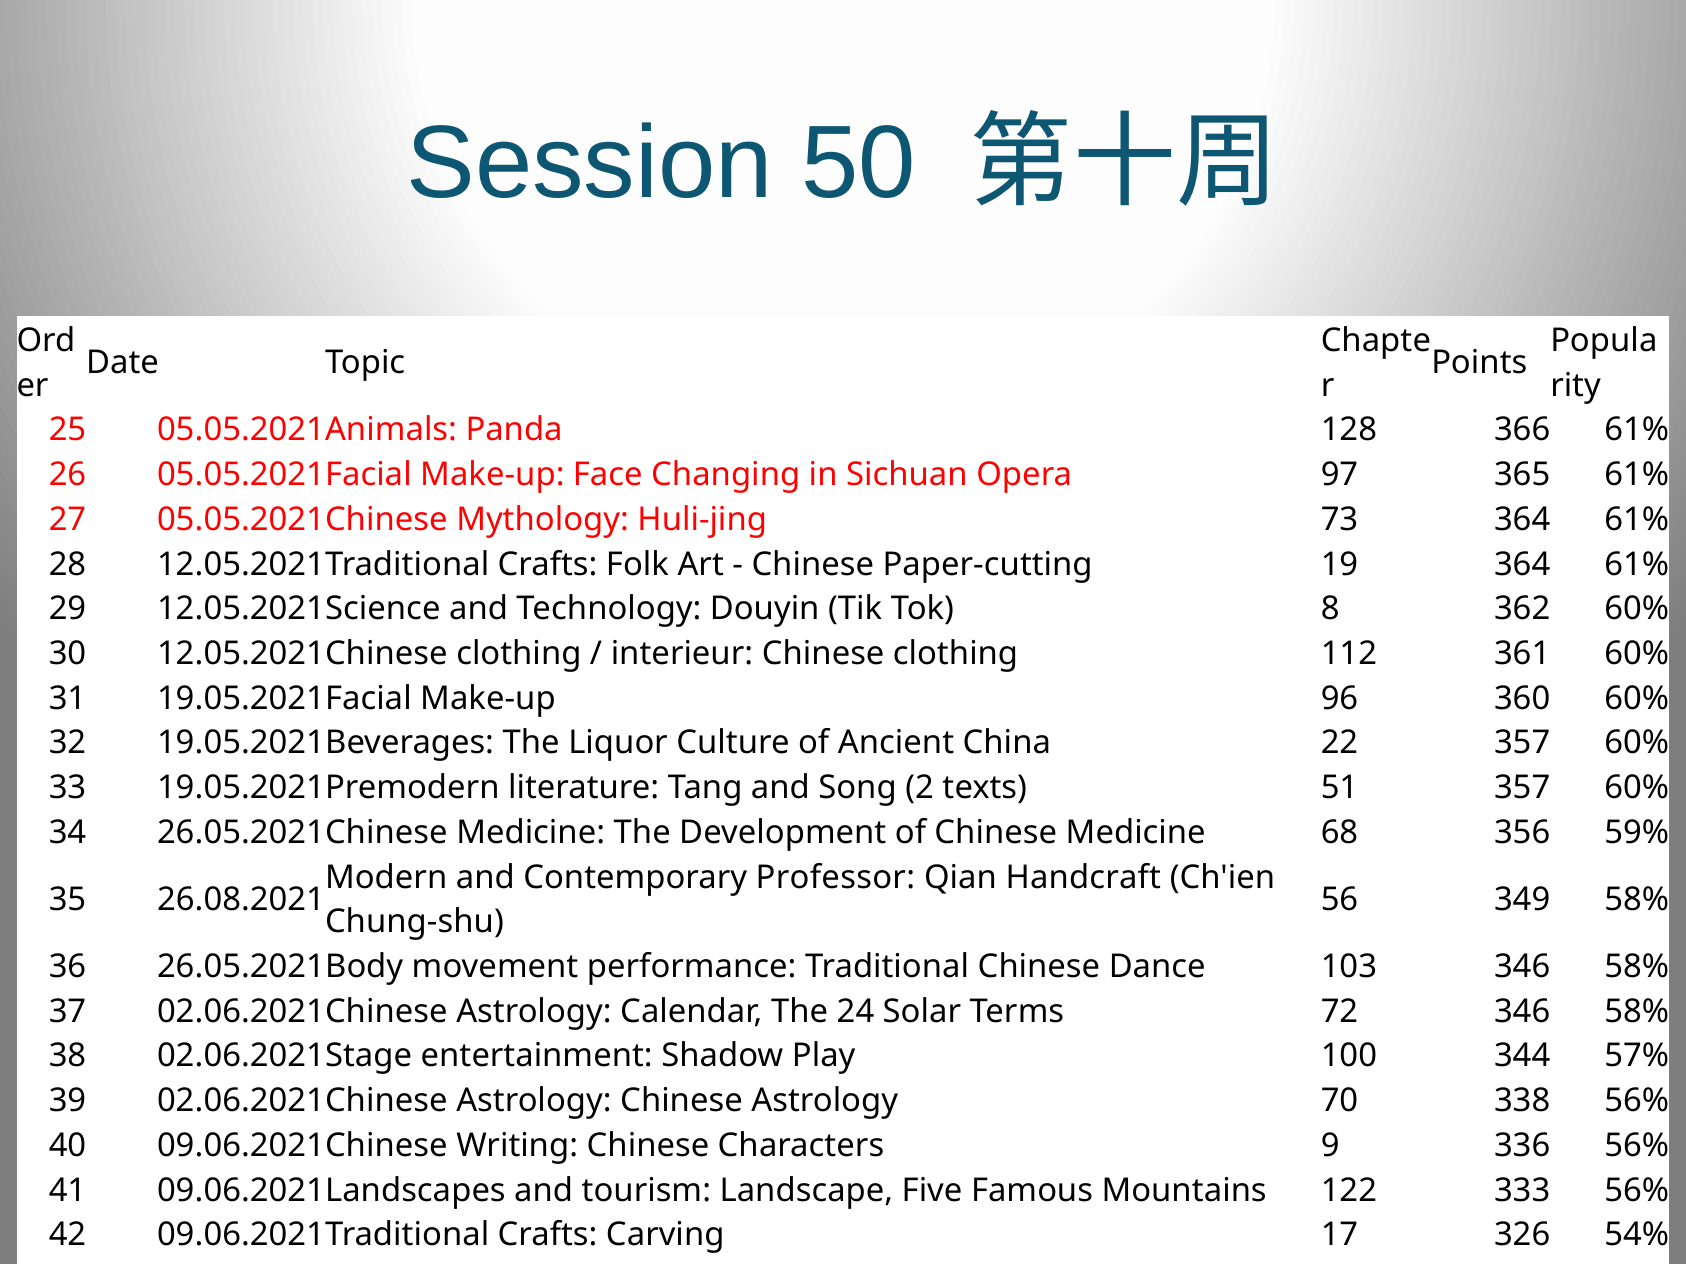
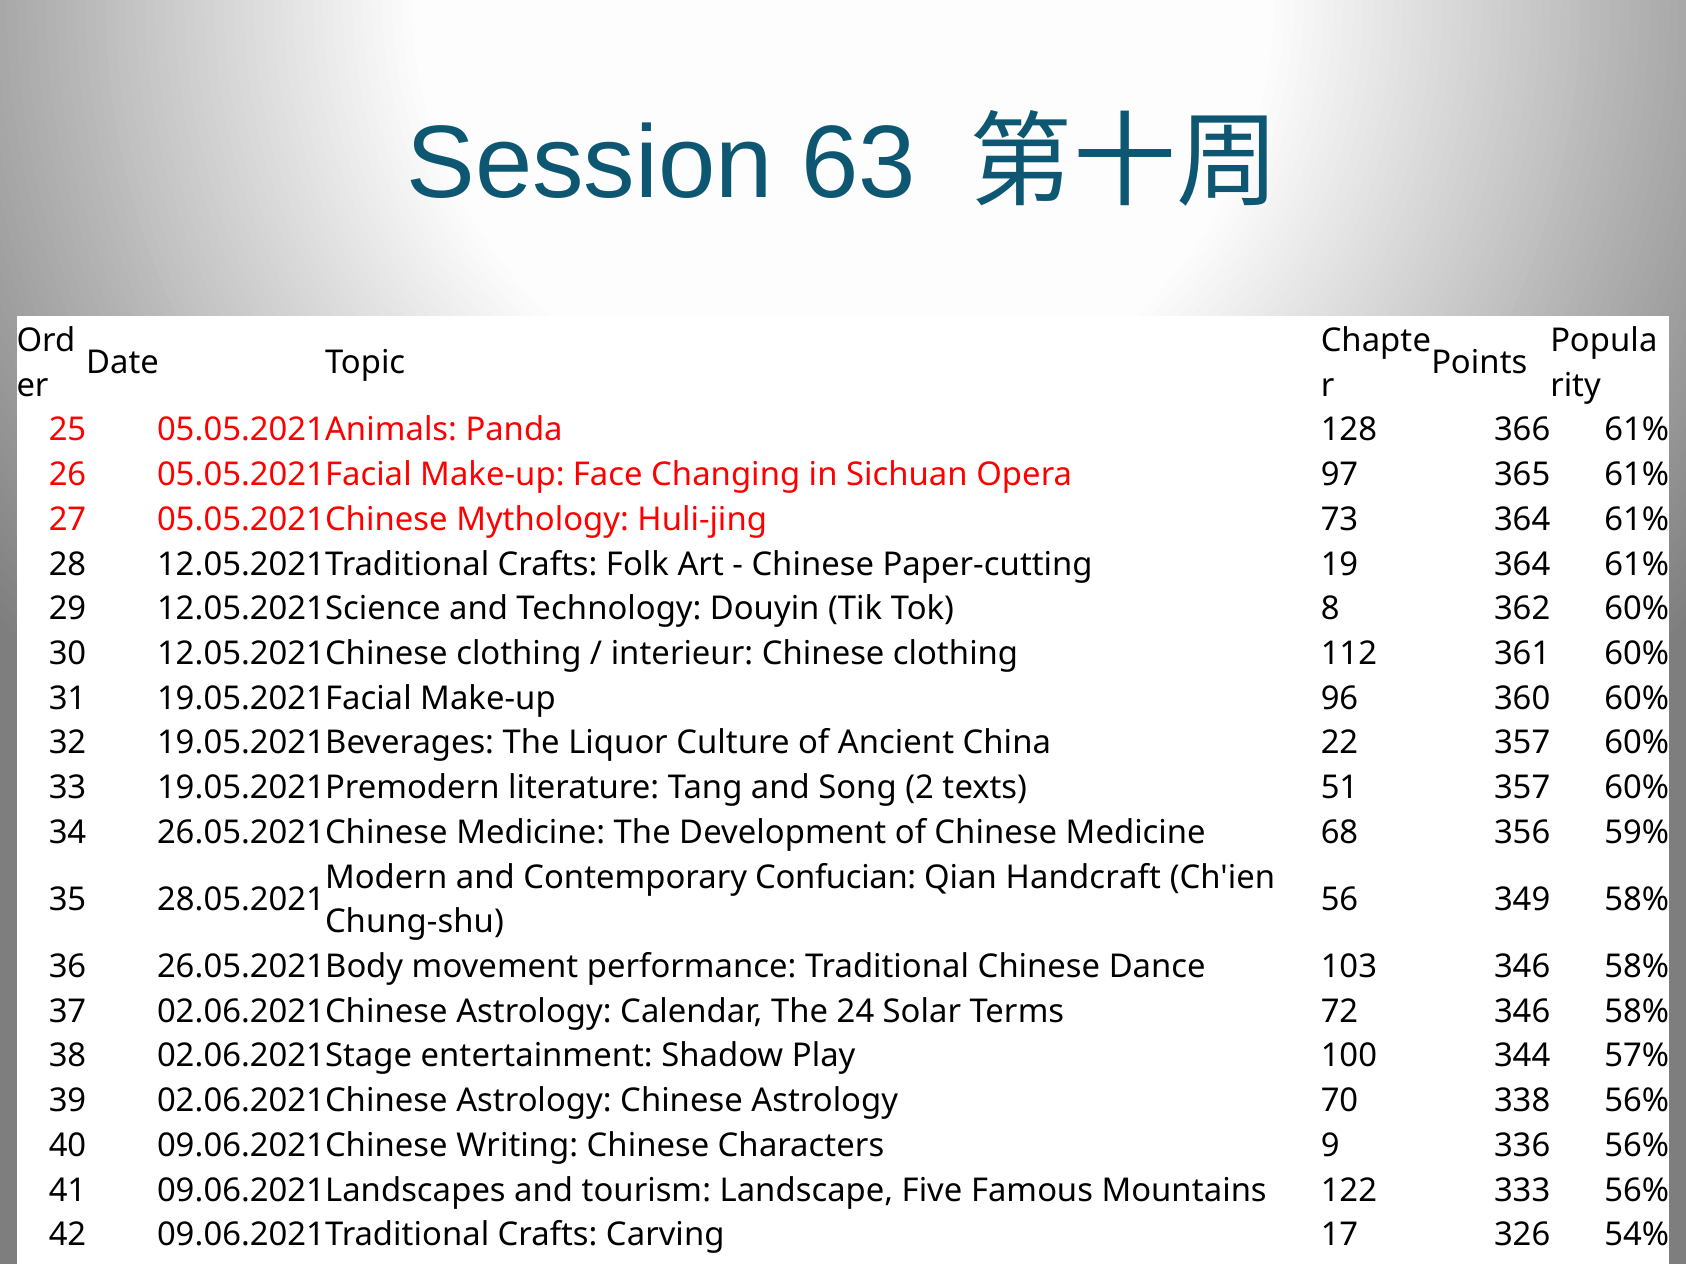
Session 50: 50 -> 63
Contemporary Professor: Professor -> Confucian
26.08.2021: 26.08.2021 -> 28.05.2021
